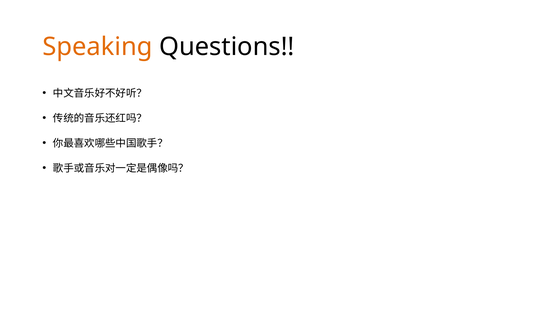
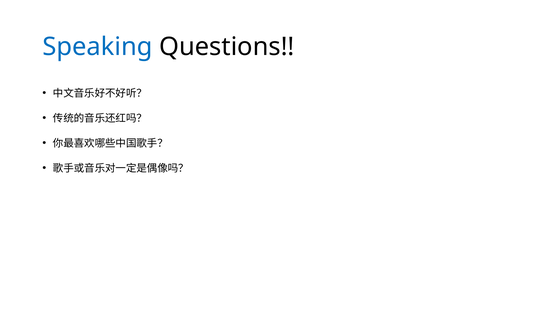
Speaking colour: orange -> blue
